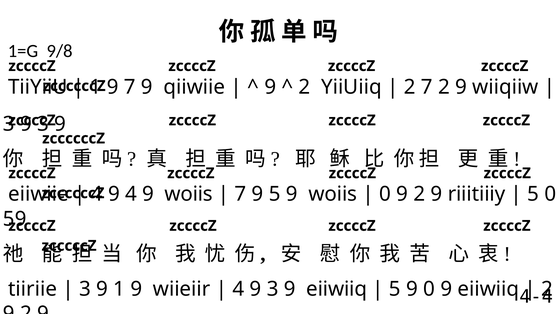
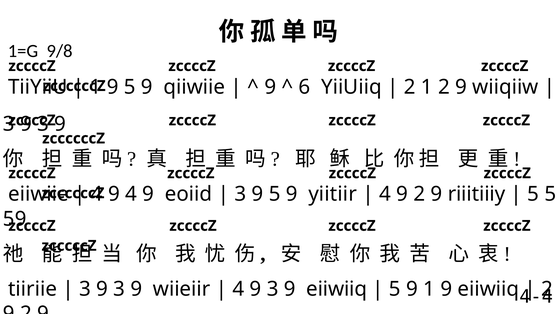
7 at (130, 87): 7 -> 5
2 at (304, 87): 2 -> 6
2 7: 7 -> 1
4 9 woiis: woiis -> eoiid
7 at (240, 194): 7 -> 3
5 9 woiis: woiis -> yiitiir
0 at (385, 194): 0 -> 4
5 0: 0 -> 5
1 at (119, 288): 1 -> 3
5 9 0: 0 -> 1
